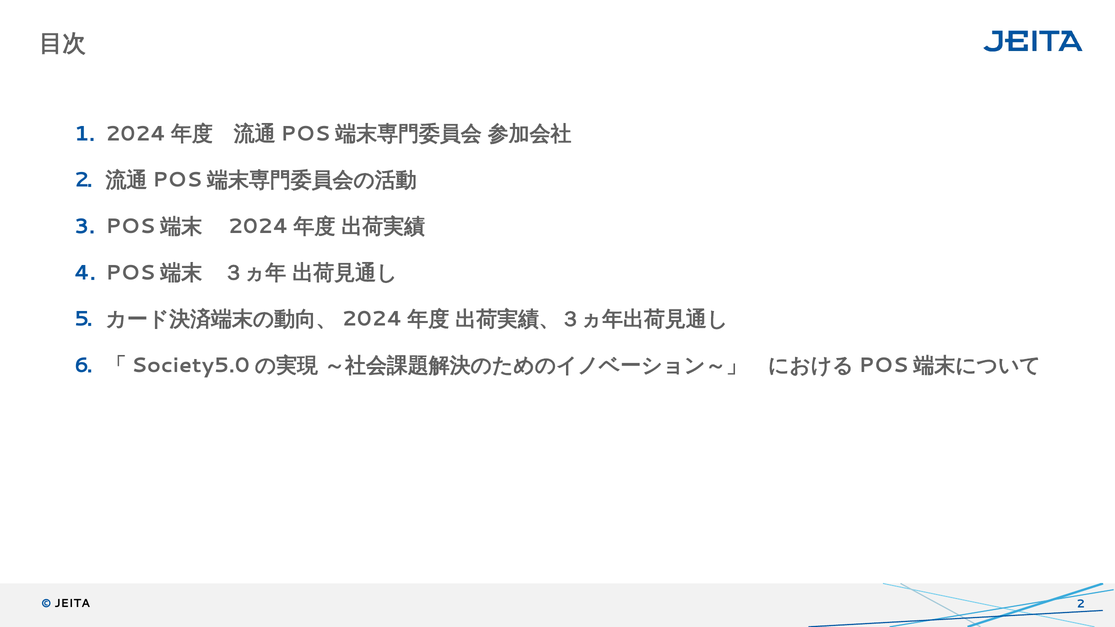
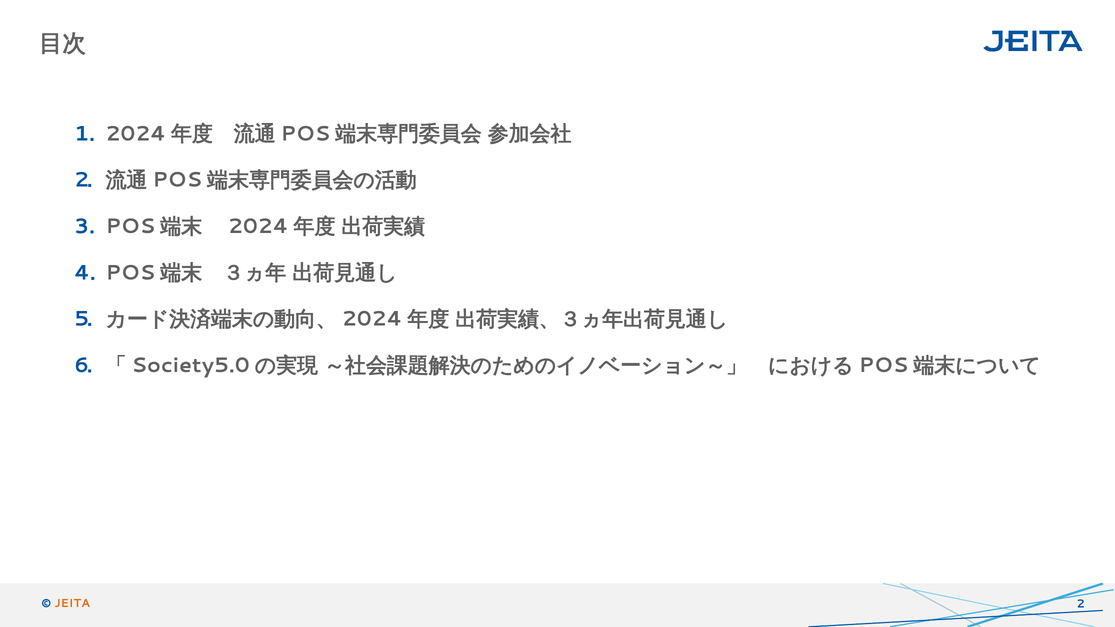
JEITA colour: black -> orange
